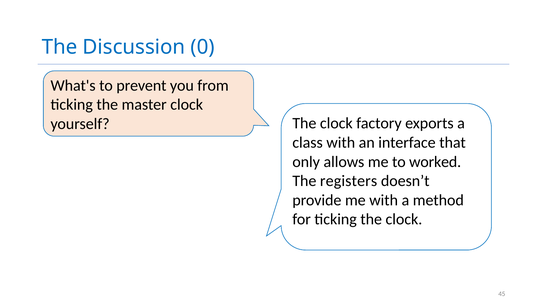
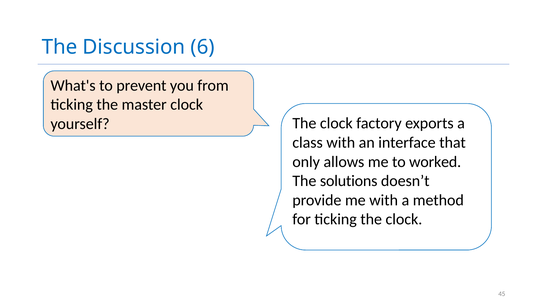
0: 0 -> 6
registers: registers -> solutions
